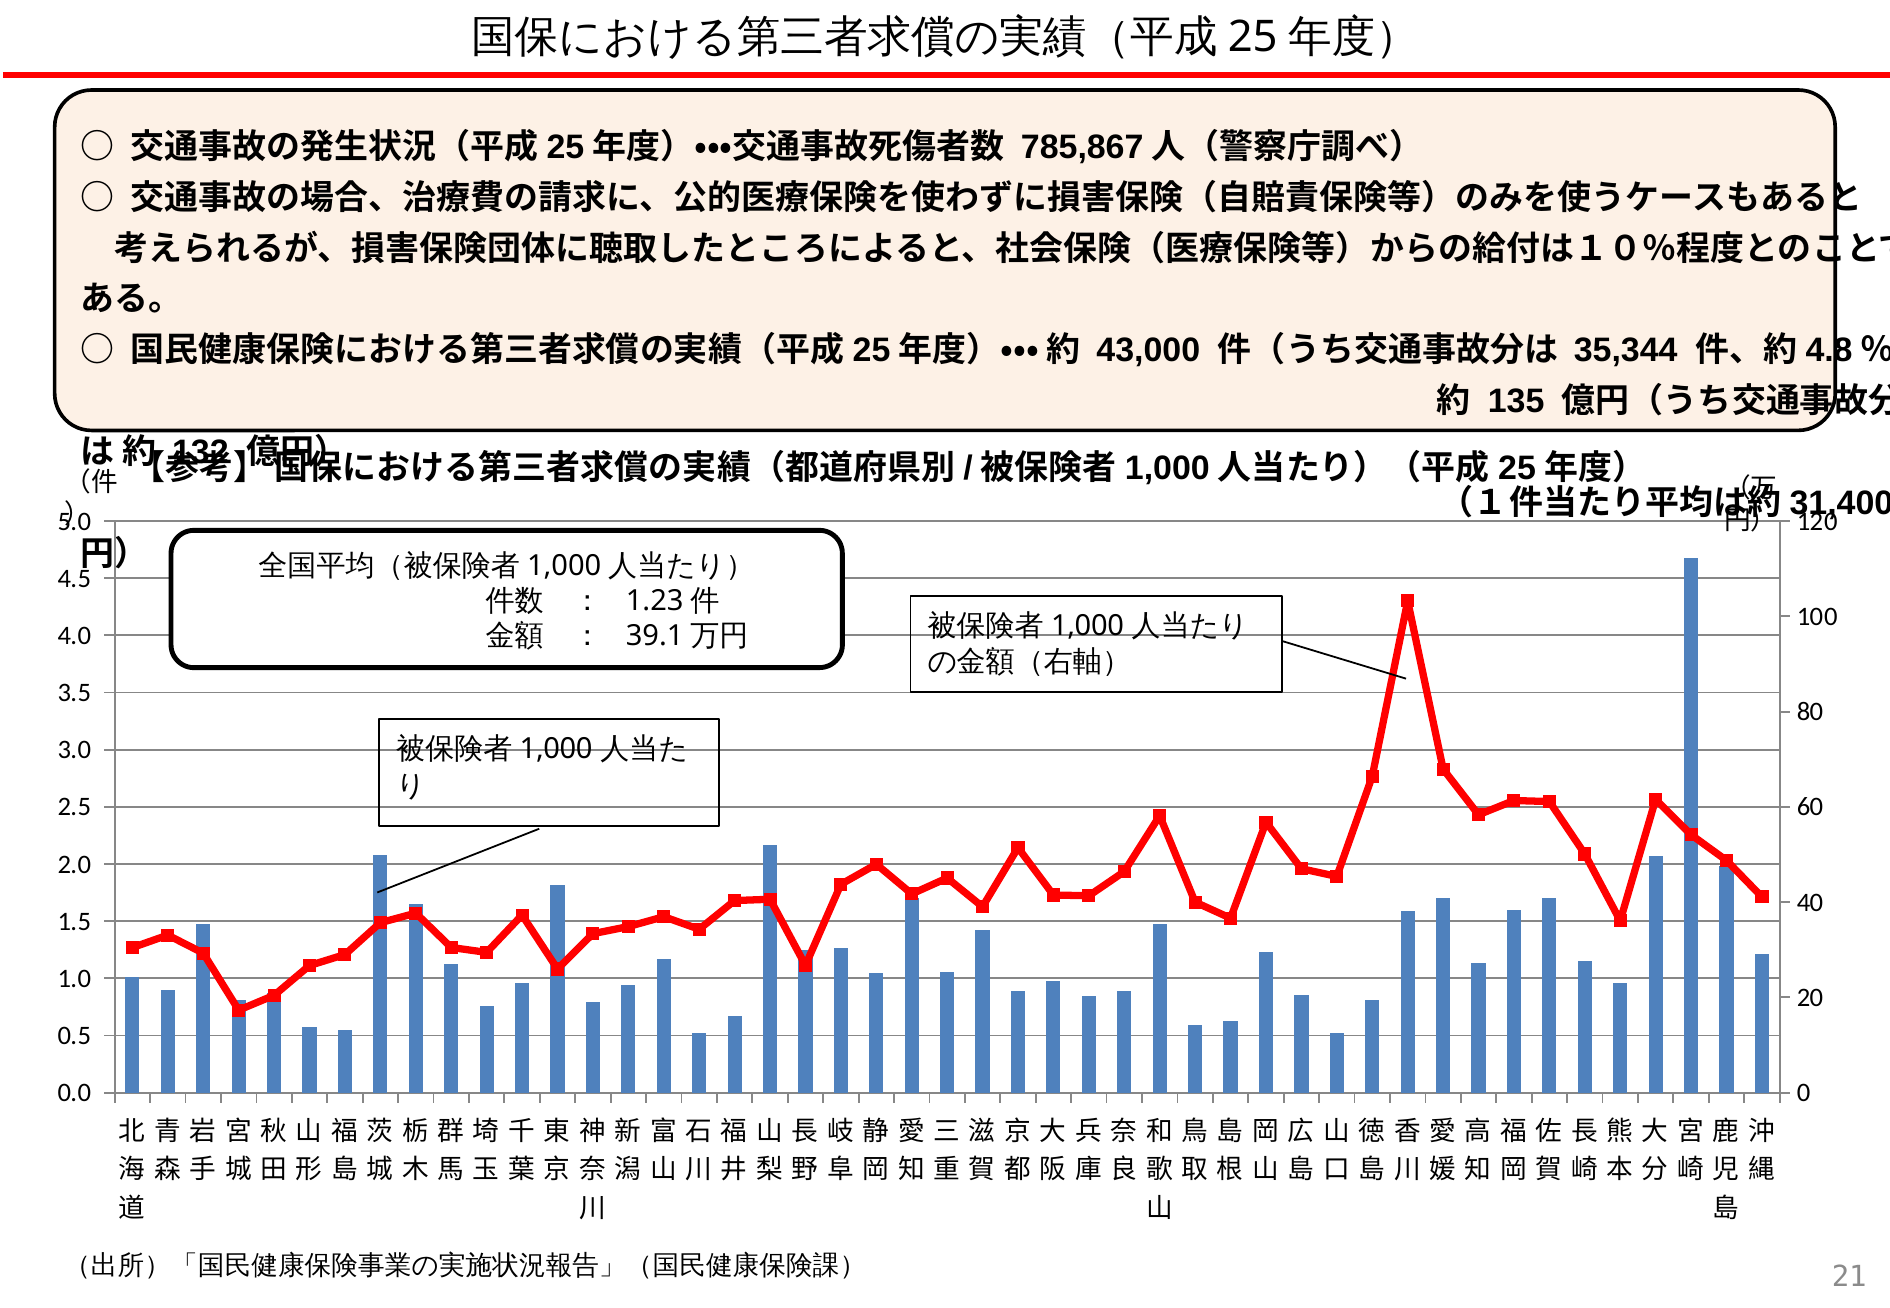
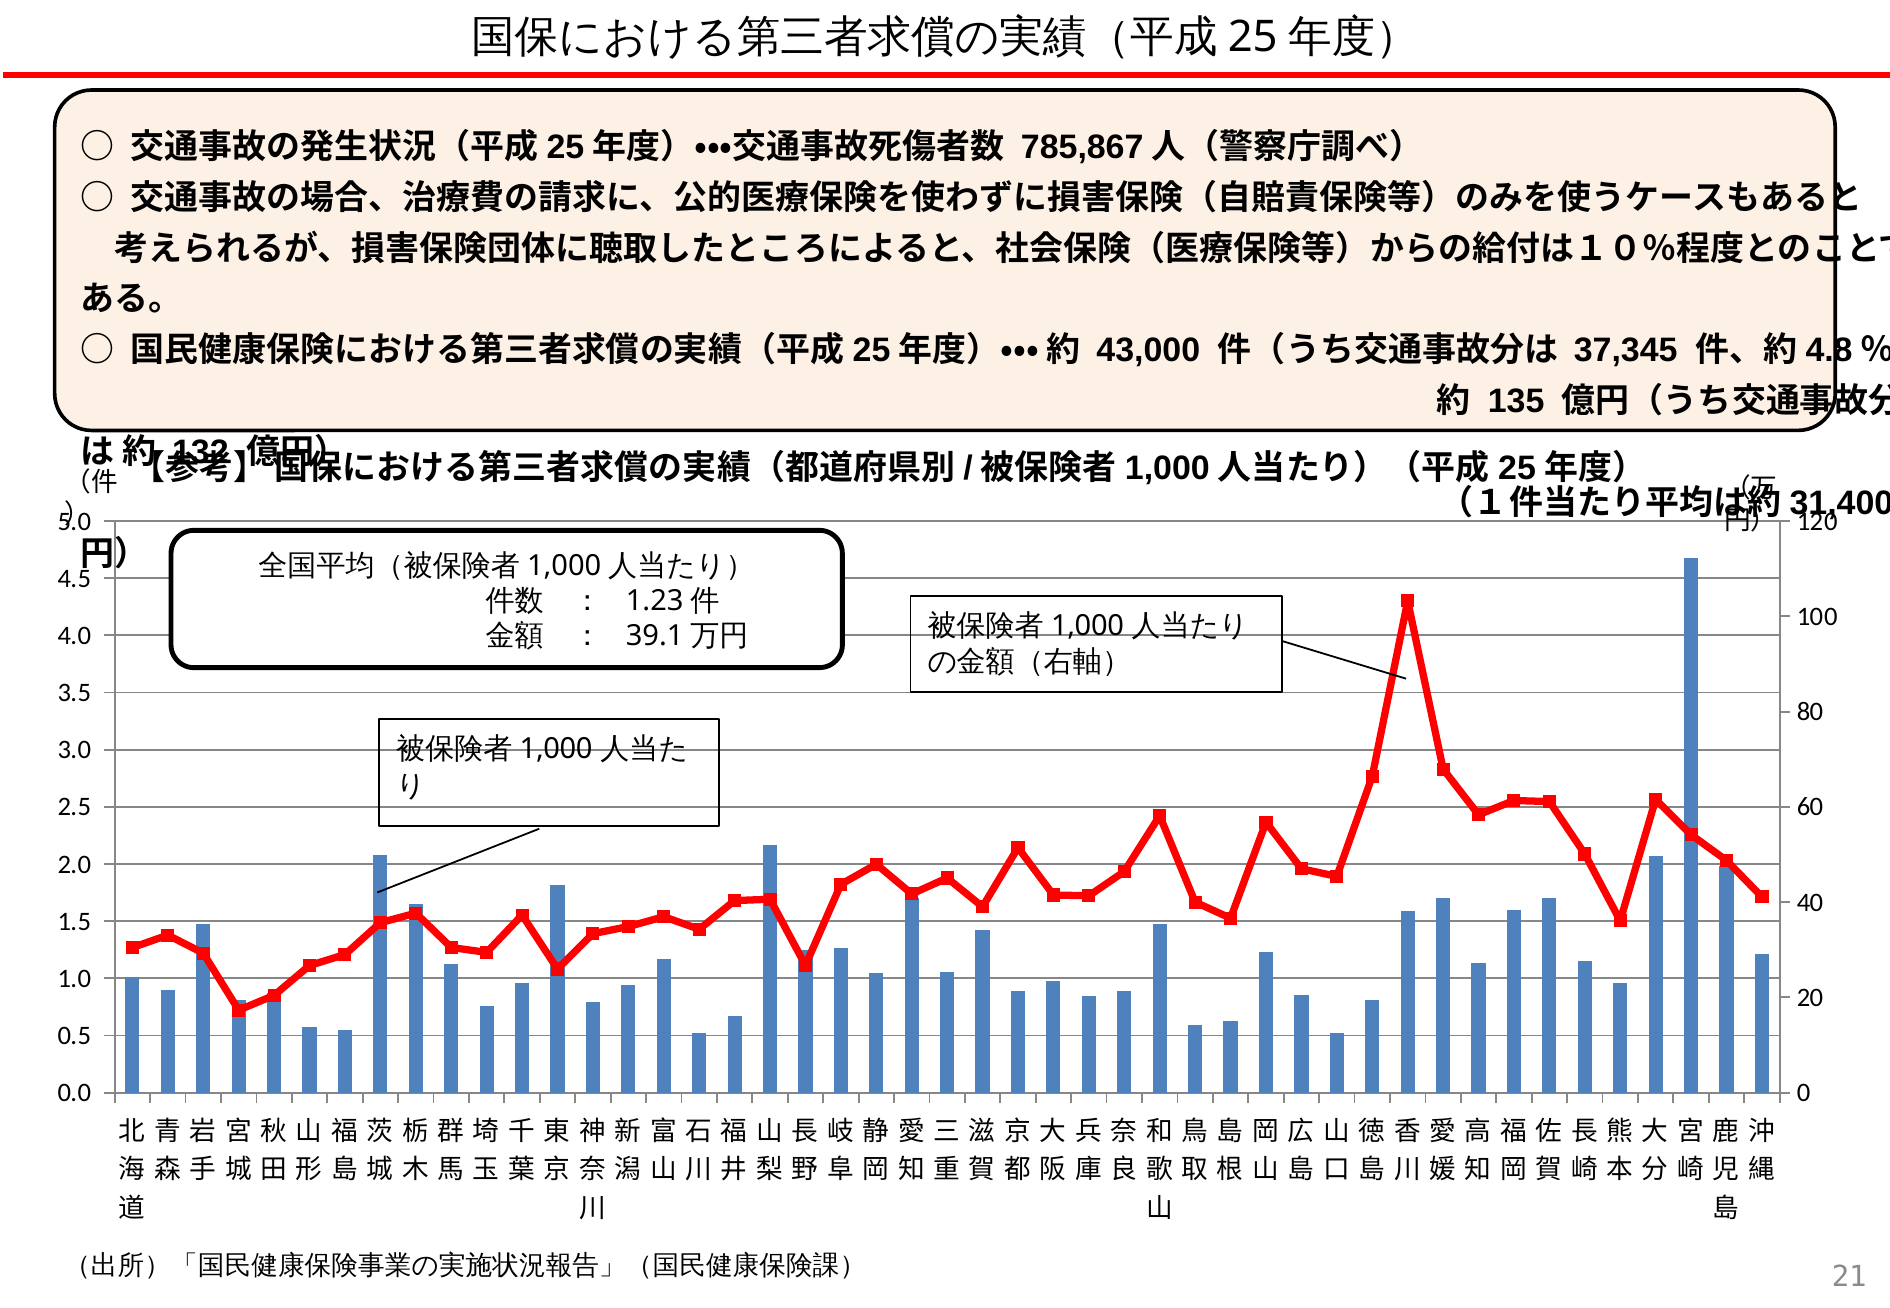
35,344: 35,344 -> 37,345
